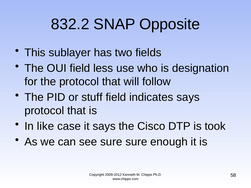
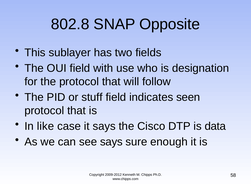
832.2: 832.2 -> 802.8
less: less -> with
indicates says: says -> seen
took: took -> data
see sure: sure -> says
